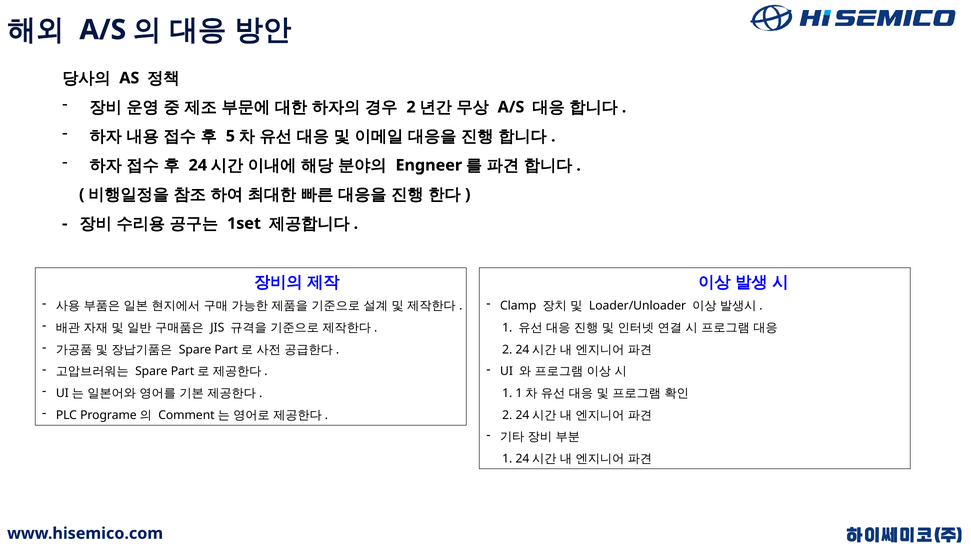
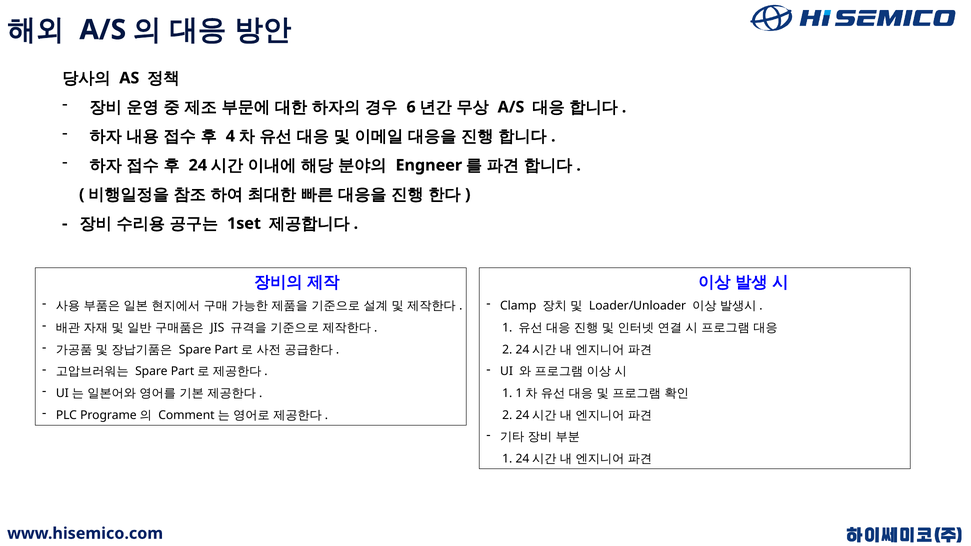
2 at (411, 107): 2 -> 6
5: 5 -> 4
